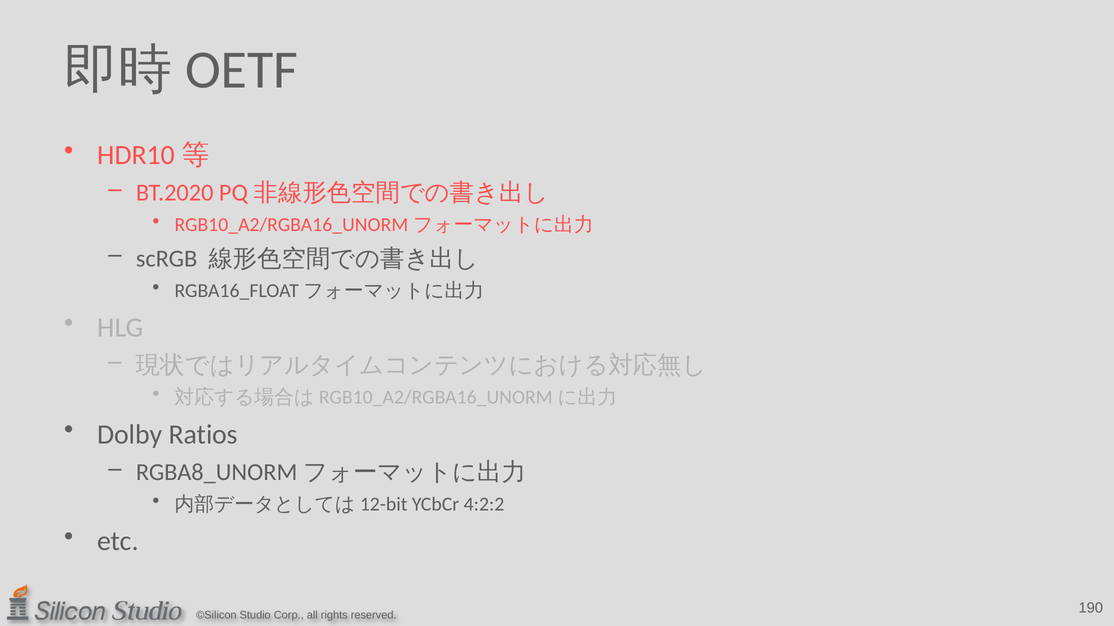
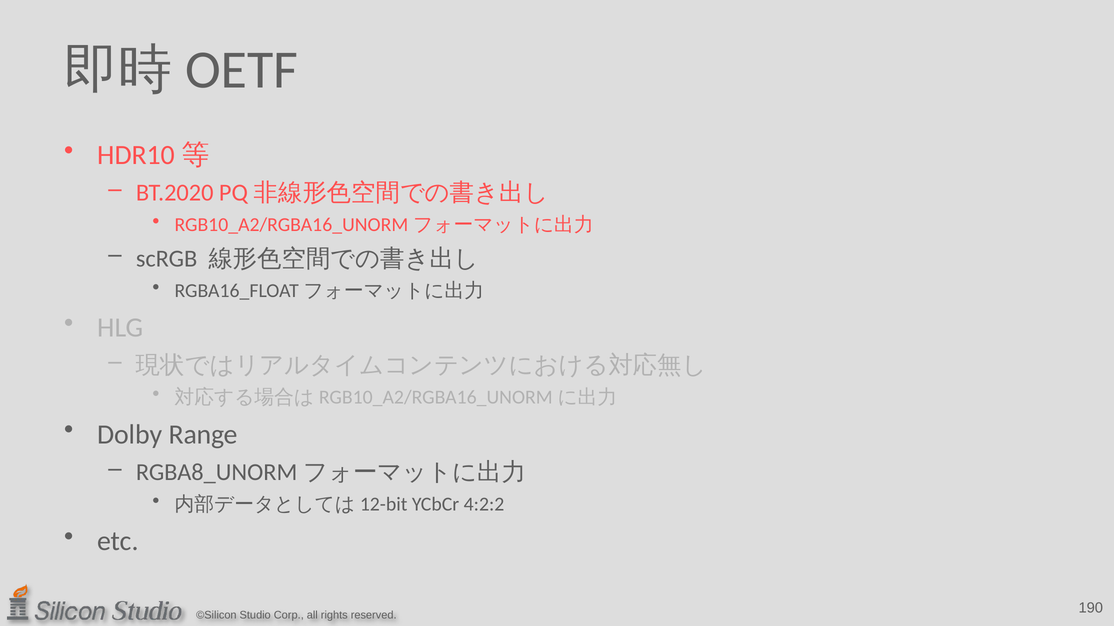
Ratios: Ratios -> Range
